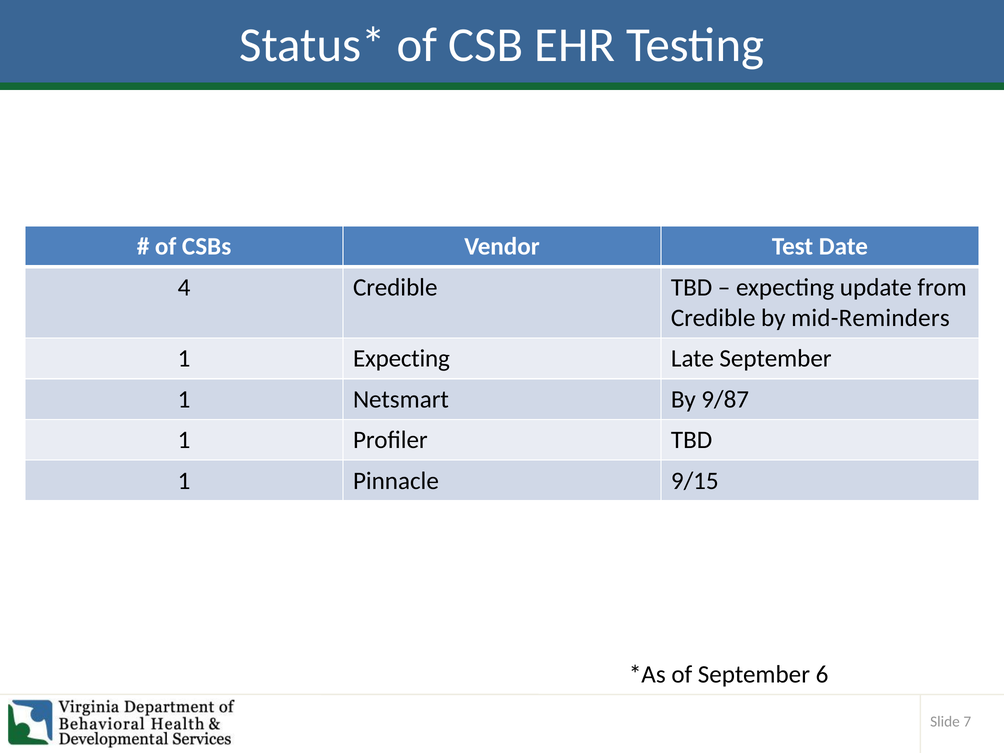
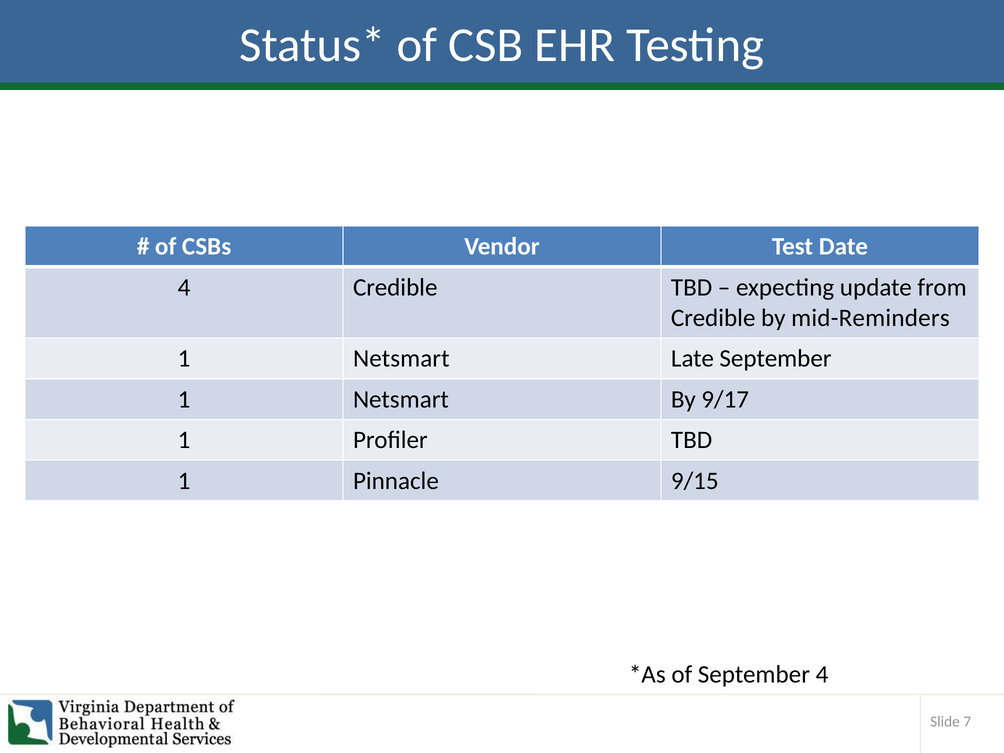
Expecting at (401, 359): Expecting -> Netsmart
9/87: 9/87 -> 9/17
September 6: 6 -> 4
